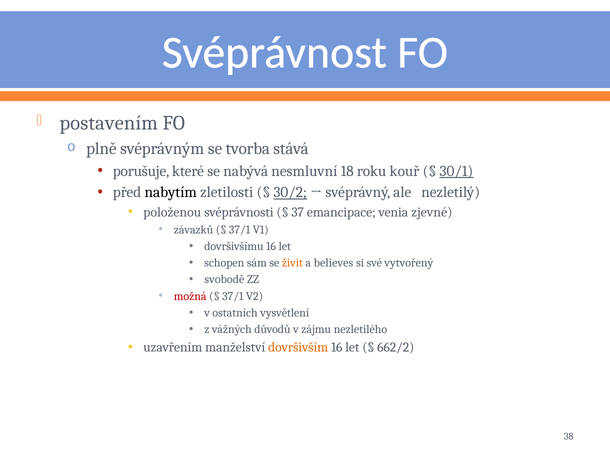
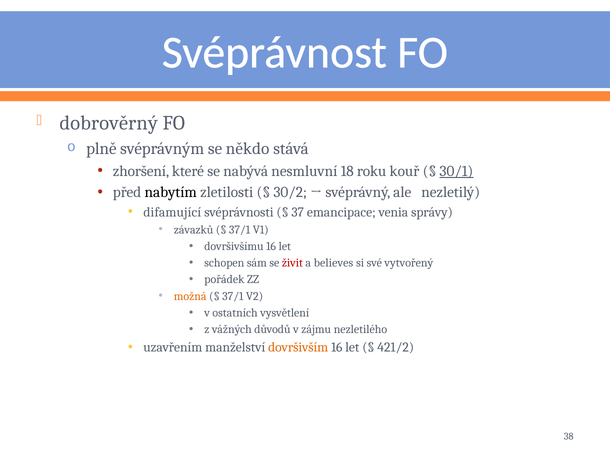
postavením: postavením -> dobrověrný
tvorba: tvorba -> někdo
porušuje: porušuje -> zhoršení
30/2 underline: present -> none
položenou: položenou -> difamující
zjevné: zjevné -> správy
živit colour: orange -> red
svobodě: svobodě -> pořádek
možná colour: red -> orange
662/2: 662/2 -> 421/2
